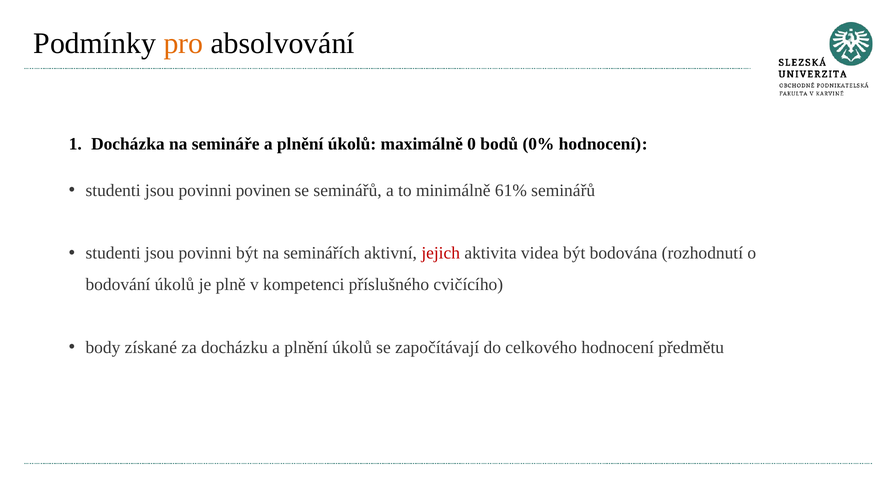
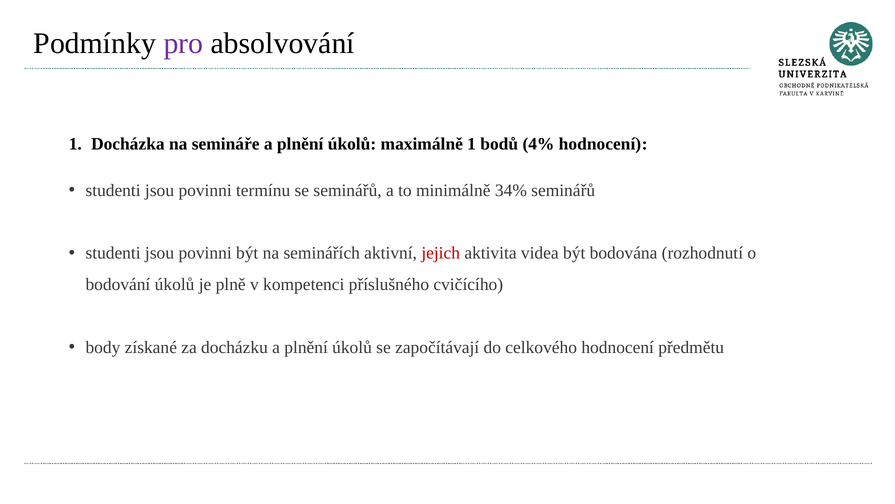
pro colour: orange -> purple
maximálně 0: 0 -> 1
0%: 0% -> 4%
povinen: povinen -> termínu
61%: 61% -> 34%
